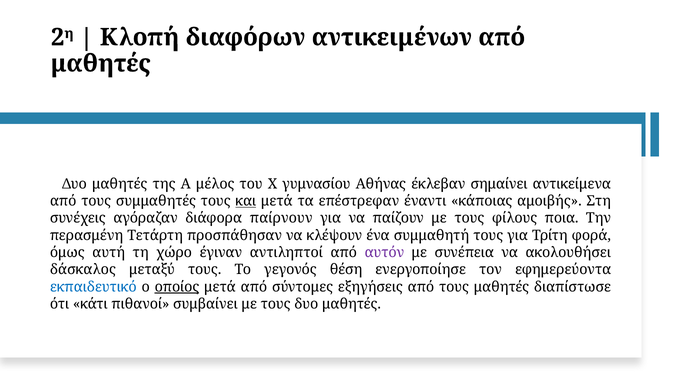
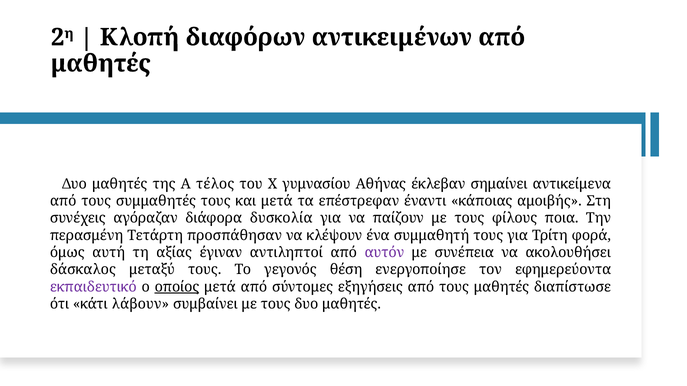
μέλος: μέλος -> τέλος
και underline: present -> none
παίρνουν: παίρνουν -> δυσκολία
χώρο: χώρο -> αξίας
εκπαιδευτικό colour: blue -> purple
πιθανοί: πιθανοί -> λάβουν
